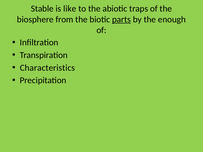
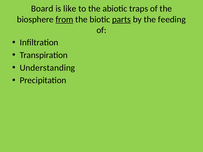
Stable: Stable -> Board
from underline: none -> present
enough: enough -> feeding
Characteristics: Characteristics -> Understanding
